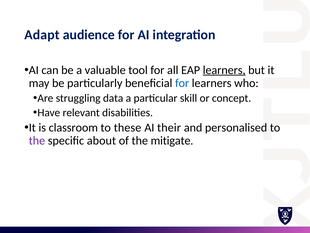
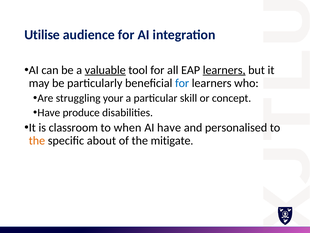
Adapt: Adapt -> Utilise
valuable underline: none -> present
data: data -> your
relevant: relevant -> produce
these: these -> when
AI their: their -> have
the at (37, 140) colour: purple -> orange
